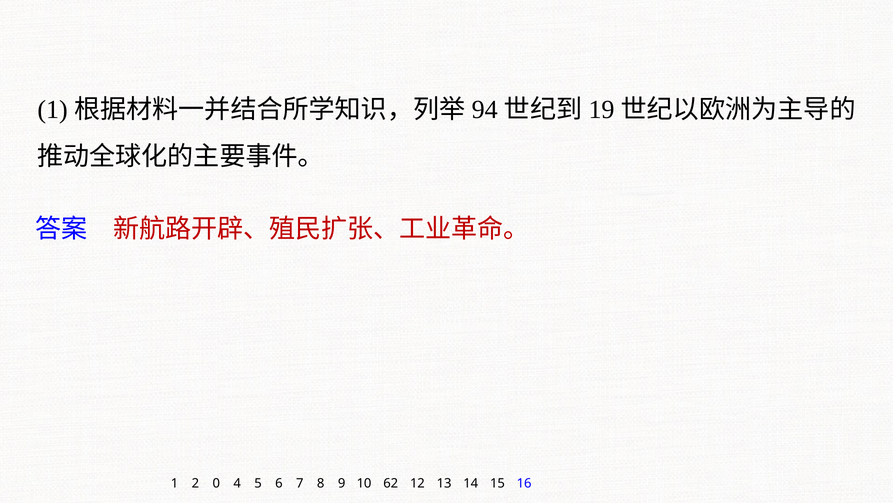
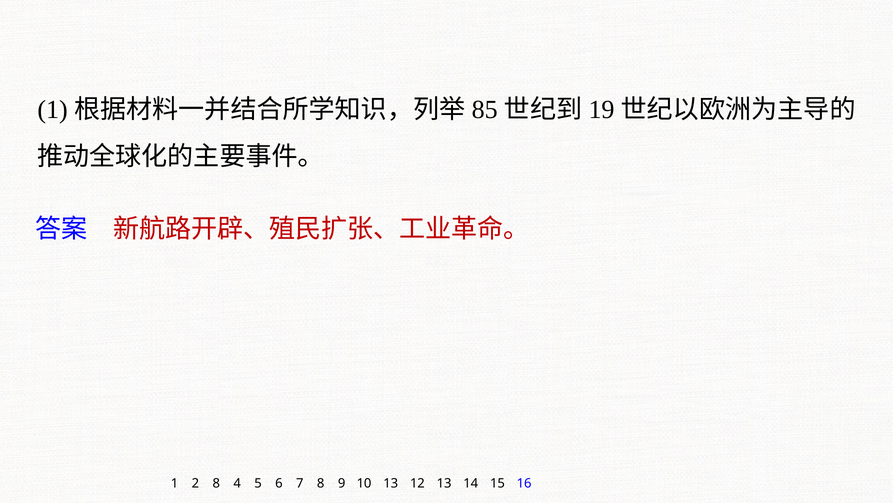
94: 94 -> 85
2 0: 0 -> 8
10 62: 62 -> 13
